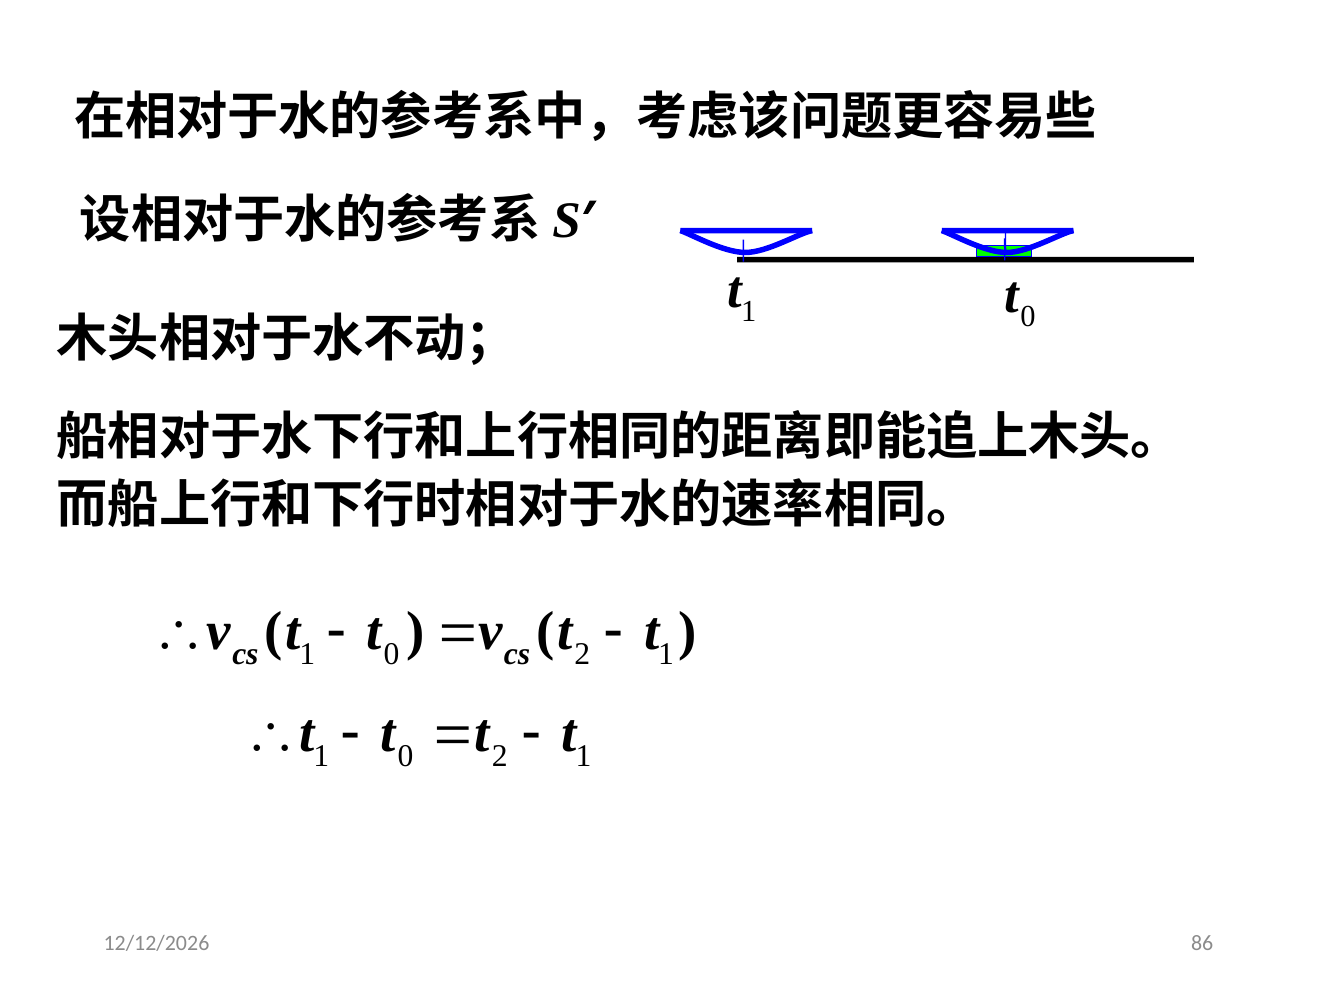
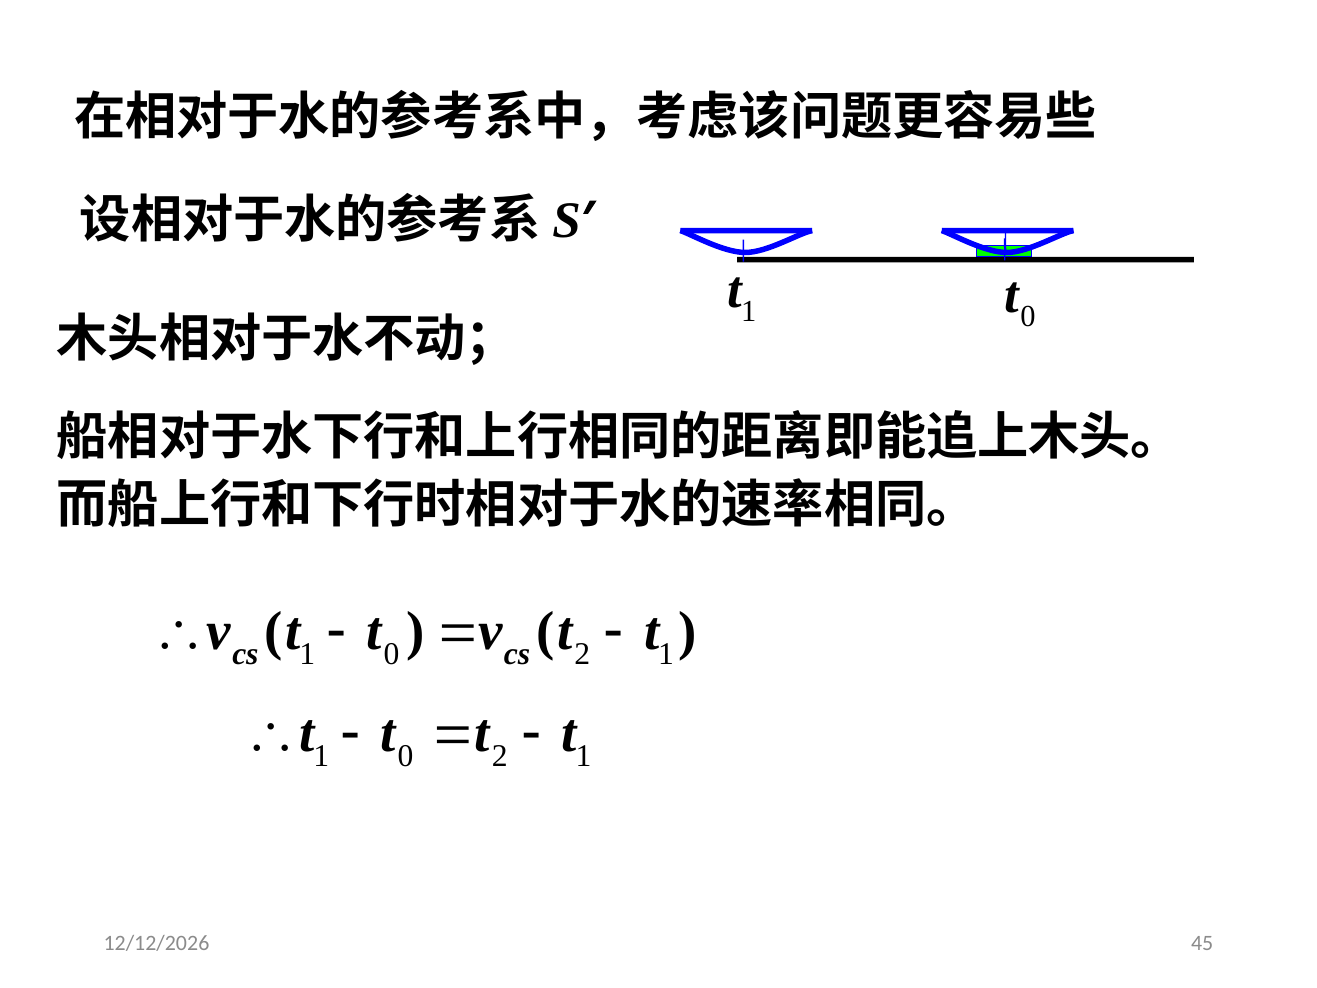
86: 86 -> 45
